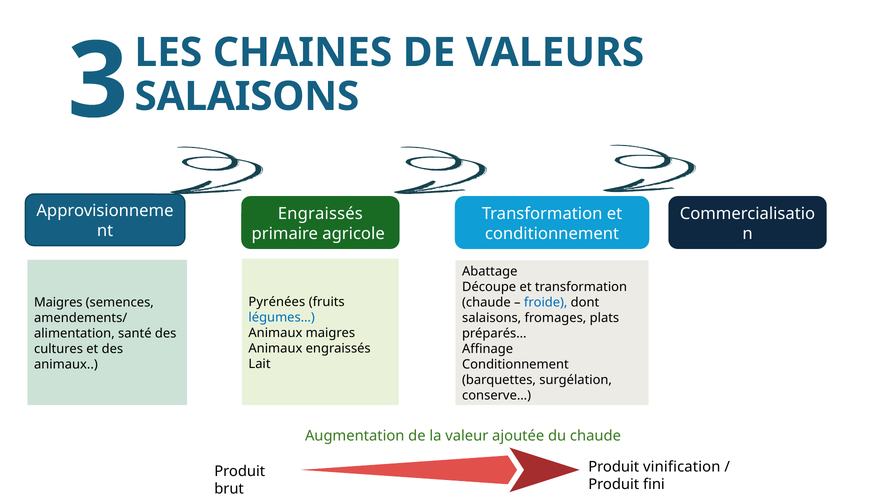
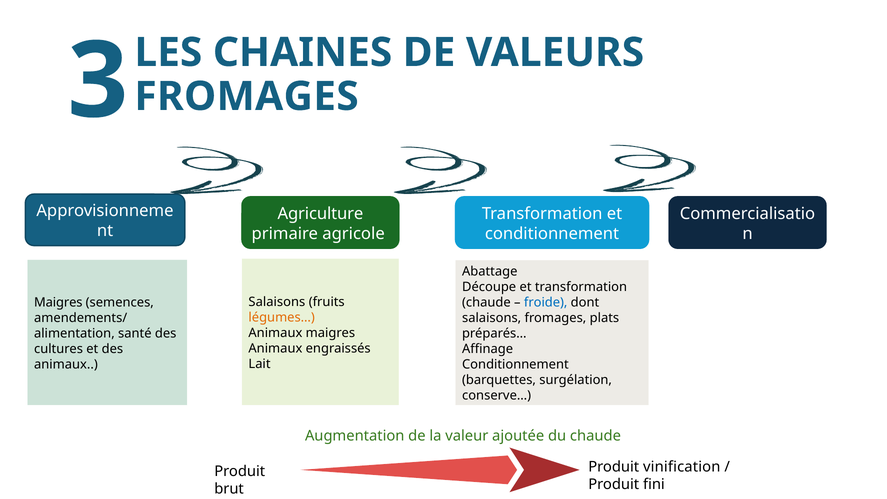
SALAISONS at (247, 97): SALAISONS -> FROMAGES
Engraissés at (320, 214): Engraissés -> Agriculture
Pyrénées at (277, 302): Pyrénées -> Salaisons
légumes… colour: blue -> orange
